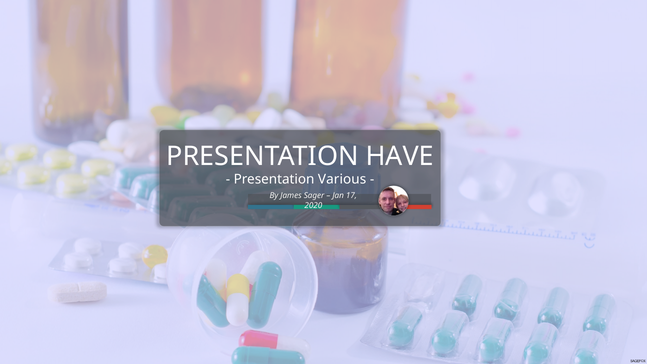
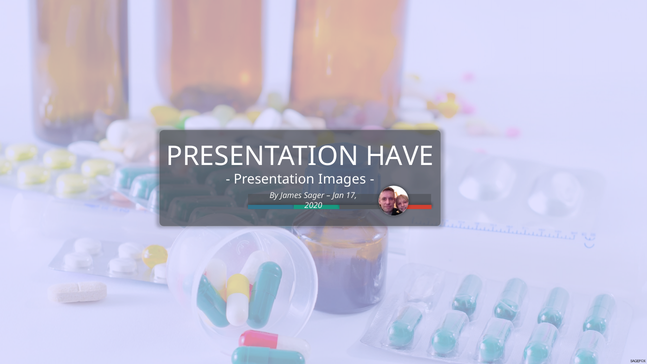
Various: Various -> Images
